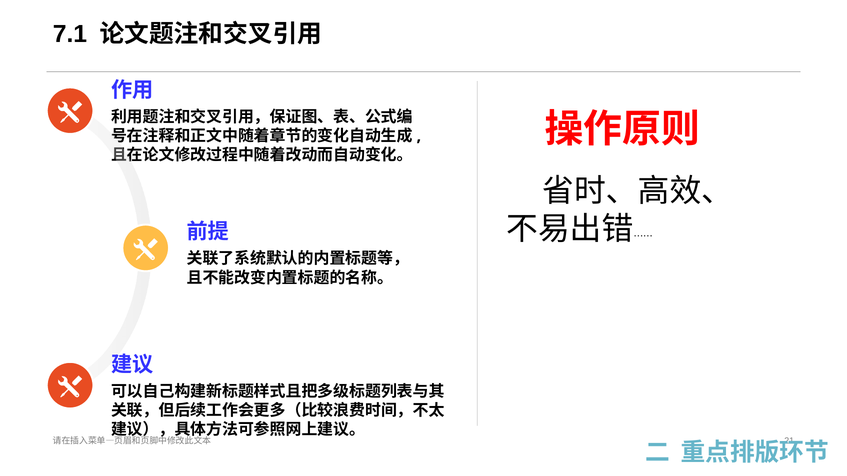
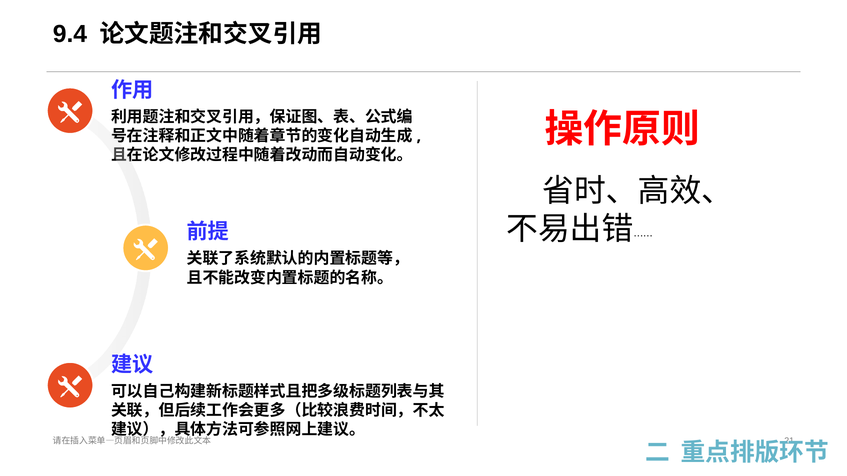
7.1: 7.1 -> 9.4
